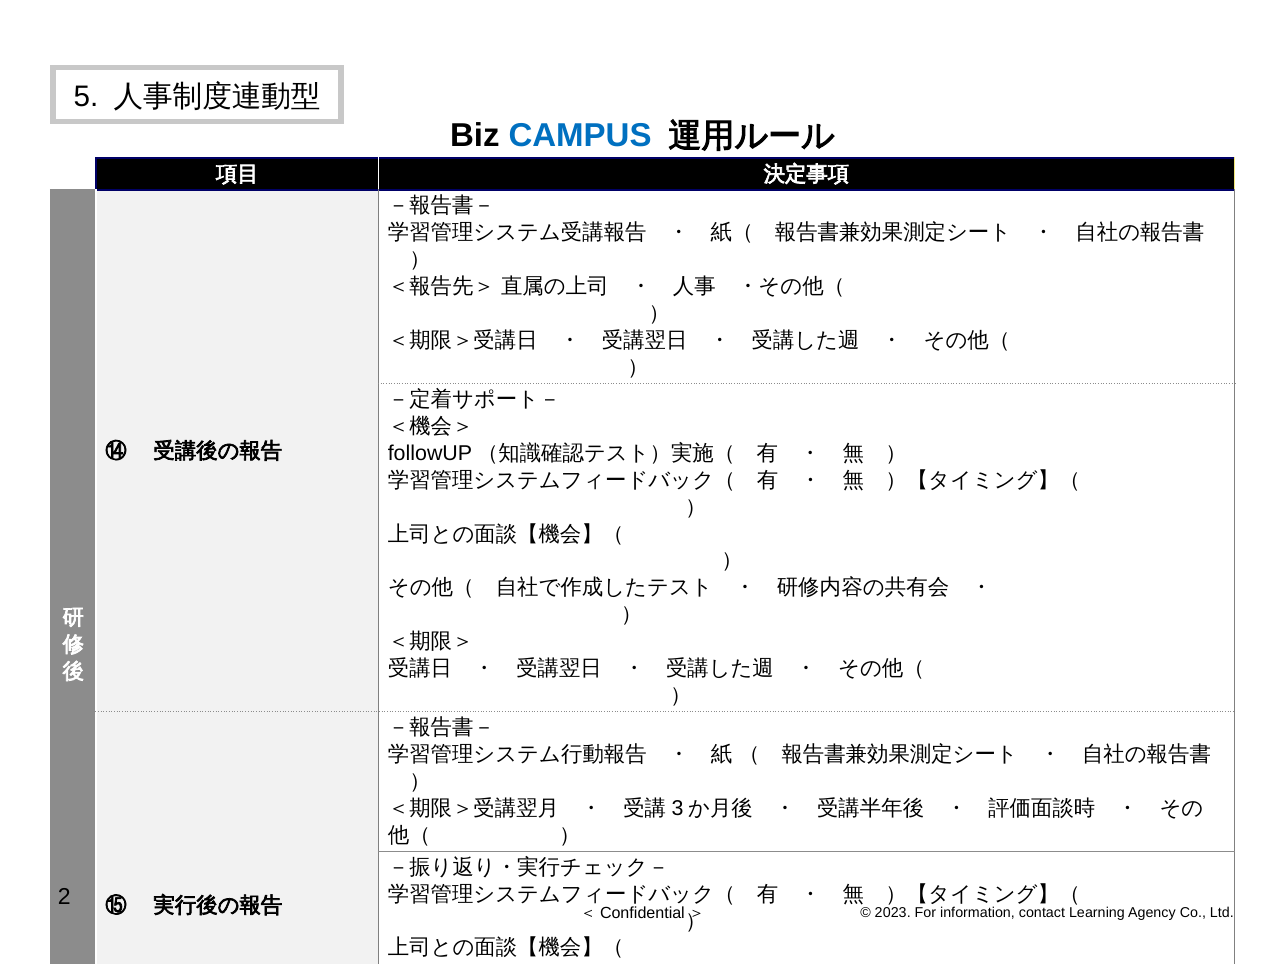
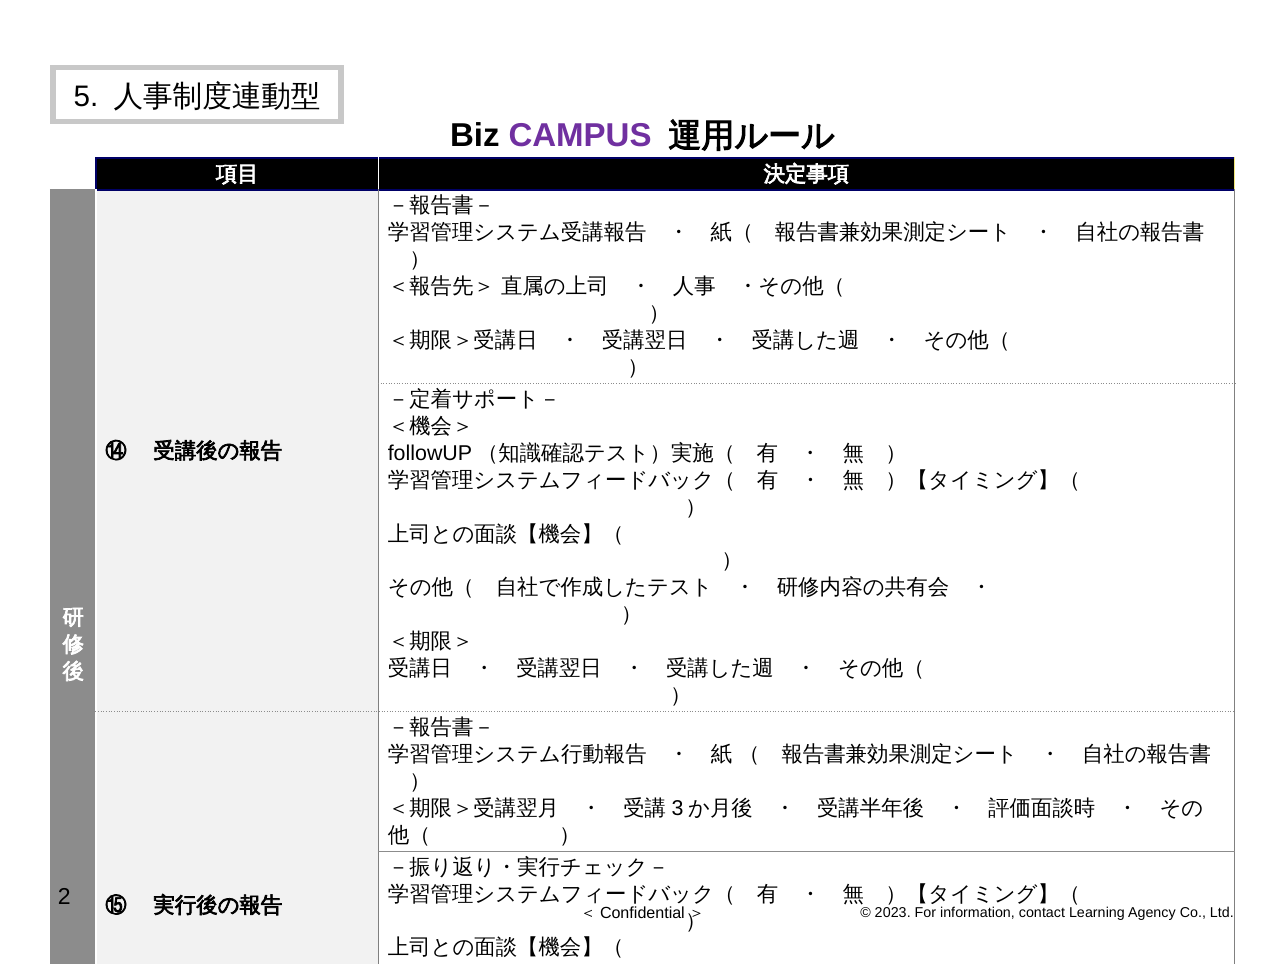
CAMPUS colour: blue -> purple
